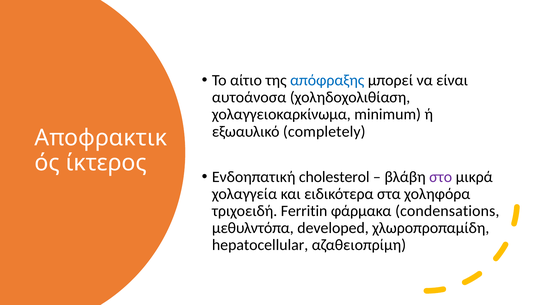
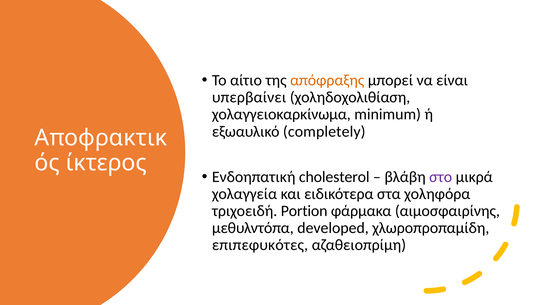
απόφραξης colour: blue -> orange
αυτοάνοσα: αυτοάνοσα -> υπερβαίνει
Ferritin: Ferritin -> Portion
condensations: condensations -> αιμοσφαιρίνης
hepatocellular: hepatocellular -> επιπεφυκότες
